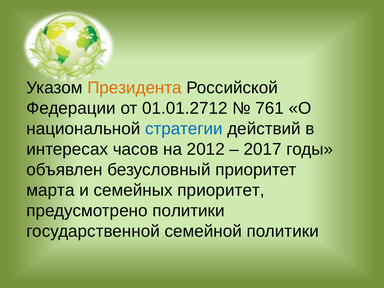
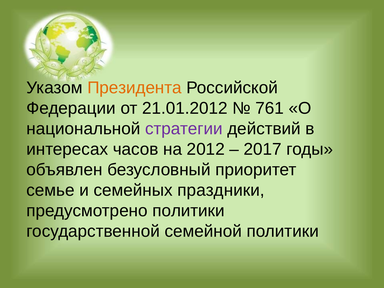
01.01.2712: 01.01.2712 -> 21.01.2012
стратегии colour: blue -> purple
марта: марта -> семье
семейных приоритет: приоритет -> праздники
